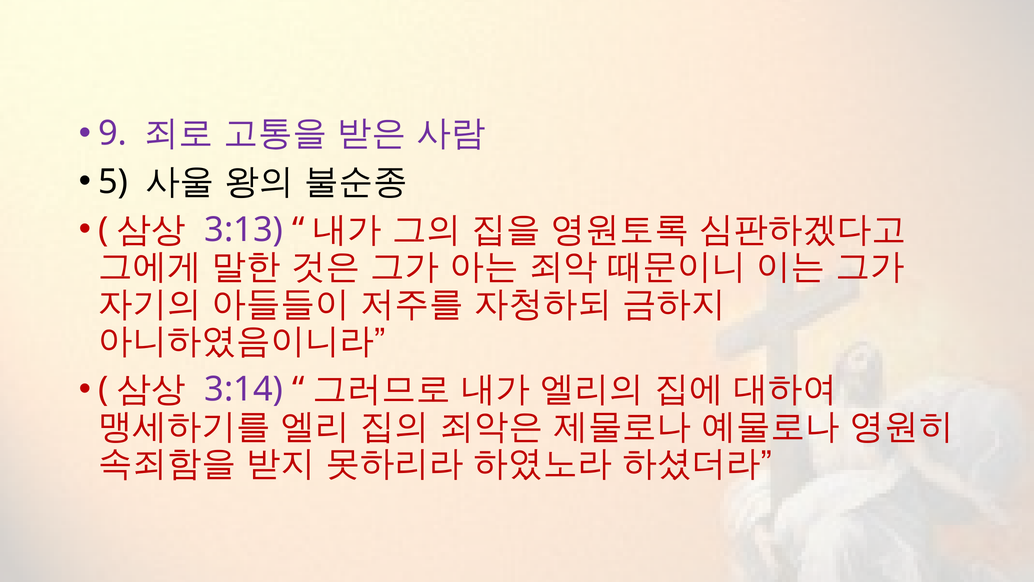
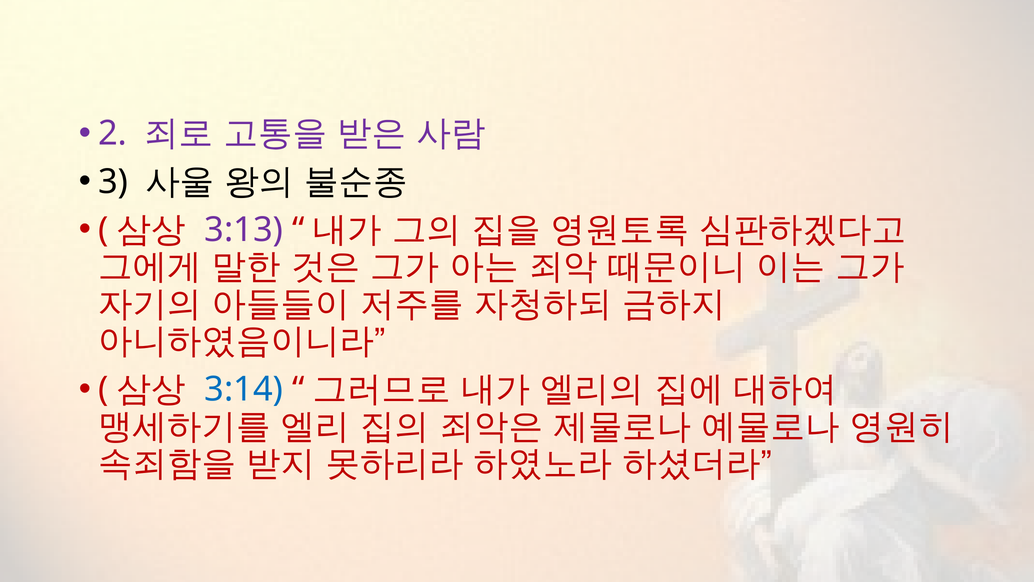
9: 9 -> 2
5: 5 -> 3
3:14 colour: purple -> blue
